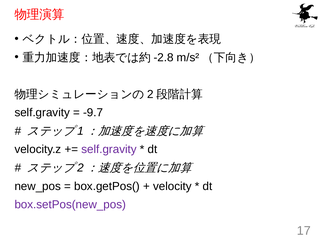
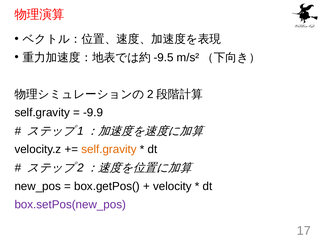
-2.8: -2.8 -> -9.5
-9.7: -9.7 -> -9.9
self.gravity at (109, 149) colour: purple -> orange
